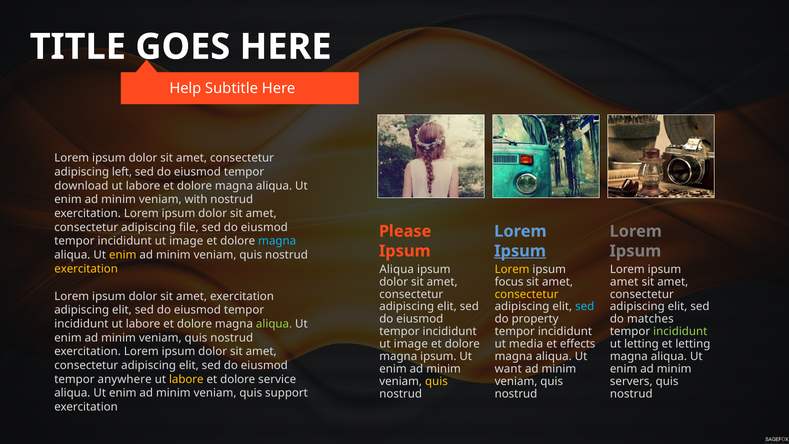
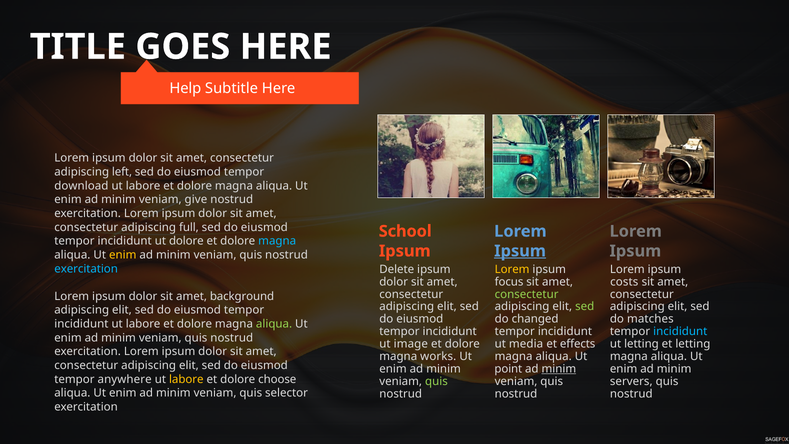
with: with -> give
file: file -> full
Please: Please -> School
image at (186, 241): image -> dolore
exercitation at (86, 269) colour: yellow -> light blue
Aliqua at (397, 269): Aliqua -> Delete
amet at (624, 282): amet -> costs
consectetur at (527, 294) colour: yellow -> light green
amet exercitation: exercitation -> background
sed at (585, 307) colour: light blue -> light green
property: property -> changed
incididunt at (680, 331) colour: light green -> light blue
magna ipsum: ipsum -> works
want: want -> point
minim at (559, 369) underline: none -> present
service: service -> choose
quis at (436, 381) colour: yellow -> light green
support: support -> selector
